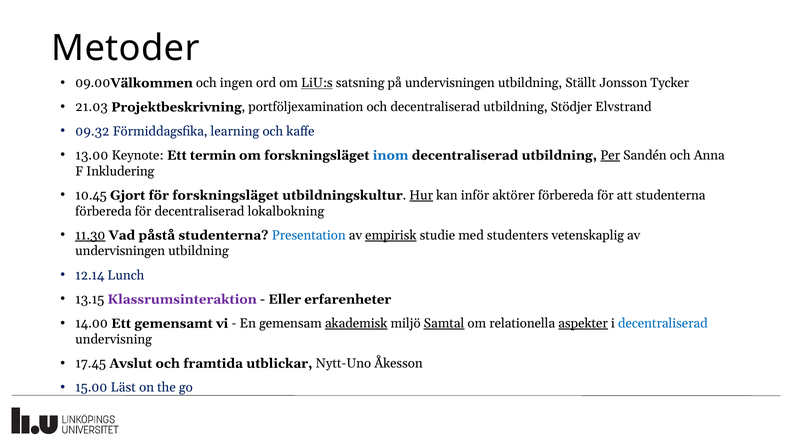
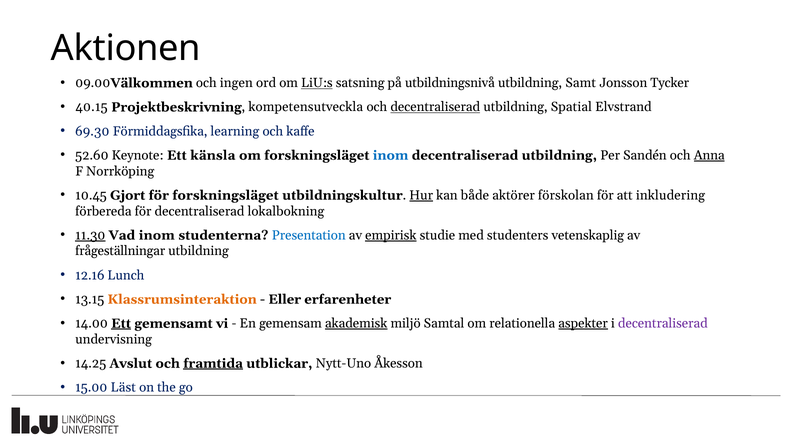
Metoder: Metoder -> Aktionen
på undervisningen: undervisningen -> utbildningsnivå
Ställt: Ställt -> Samt
21.03: 21.03 -> 40.15
portföljexamination: portföljexamination -> kompetensutveckla
decentraliserad at (435, 107) underline: none -> present
Stödjer: Stödjer -> Spatial
09.32: 09.32 -> 69.30
13.00: 13.00 -> 52.60
termin: termin -> känsla
Per underline: present -> none
Anna underline: none -> present
Inkludering: Inkludering -> Norrköping
inför: inför -> både
aktörer förbereda: förbereda -> förskolan
att studenterna: studenterna -> inkludering
Vad påstå: påstå -> inom
undervisningen at (120, 251): undervisningen -> frågeställningar
12.14: 12.14 -> 12.16
Klassrumsinteraktion colour: purple -> orange
Ett at (121, 323) underline: none -> present
Samtal underline: present -> none
decentraliserad at (663, 323) colour: blue -> purple
17.45: 17.45 -> 14.25
framtida underline: none -> present
